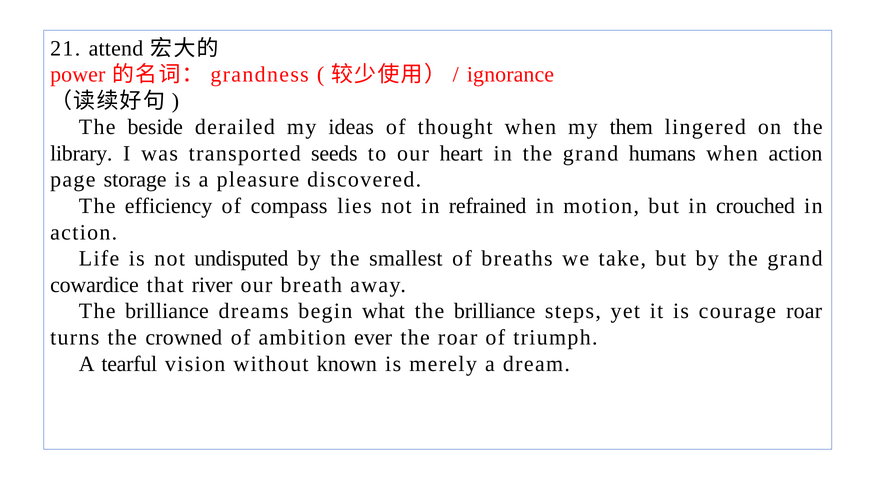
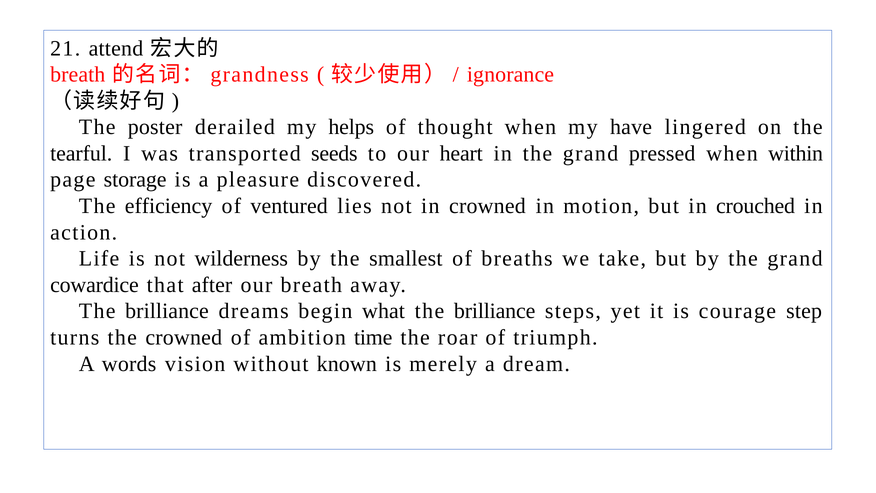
power at (78, 75): power -> breath
beside: beside -> poster
ideas: ideas -> helps
them: them -> have
library: library -> tearful
humans: humans -> pressed
when action: action -> within
compass: compass -> ventured
in refrained: refrained -> crowned
undisputed: undisputed -> wilderness
river: river -> after
courage roar: roar -> step
ever: ever -> time
tearful: tearful -> words
